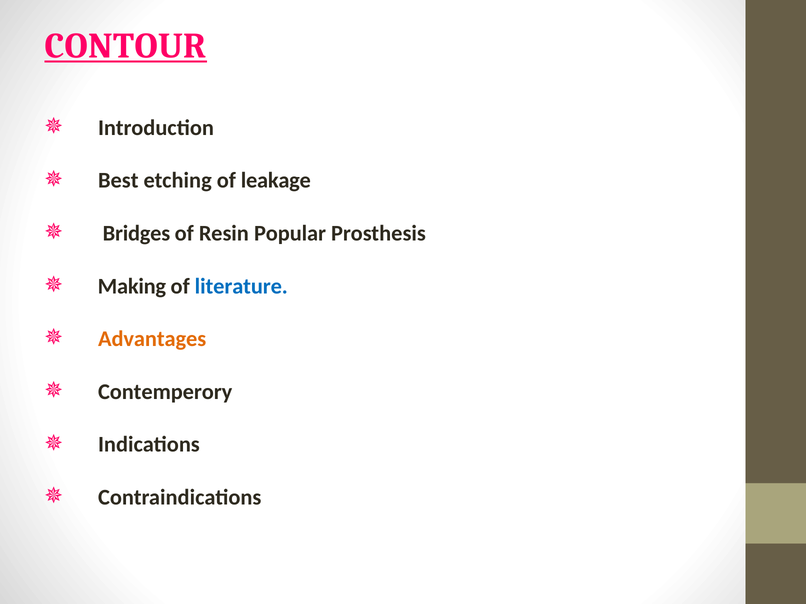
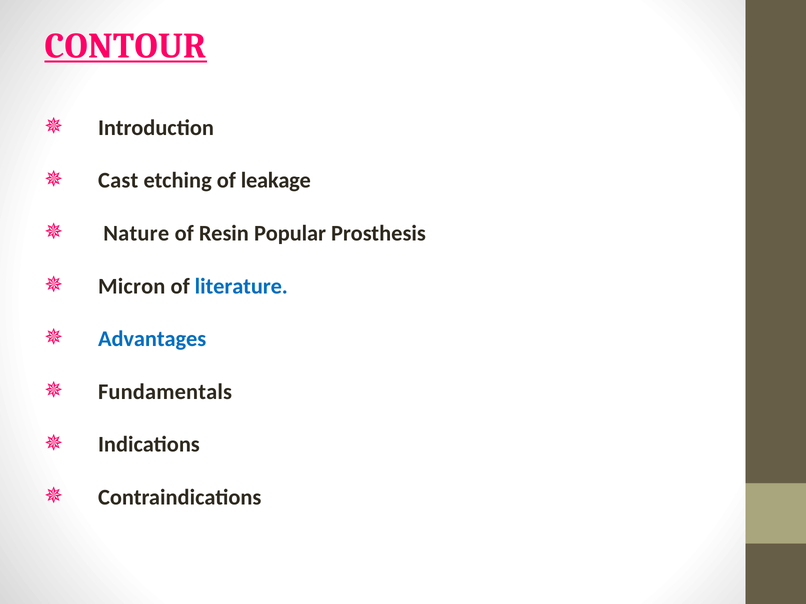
Best: Best -> Cast
Bridges: Bridges -> Nature
Making: Making -> Micron
Advantages colour: orange -> blue
Contemperory: Contemperory -> Fundamentals
